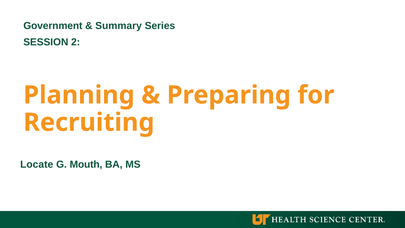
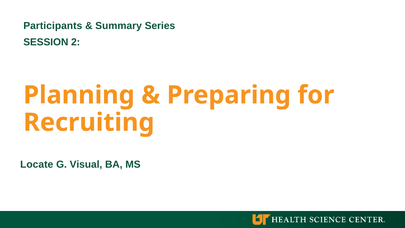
Government: Government -> Participants
Mouth: Mouth -> Visual
